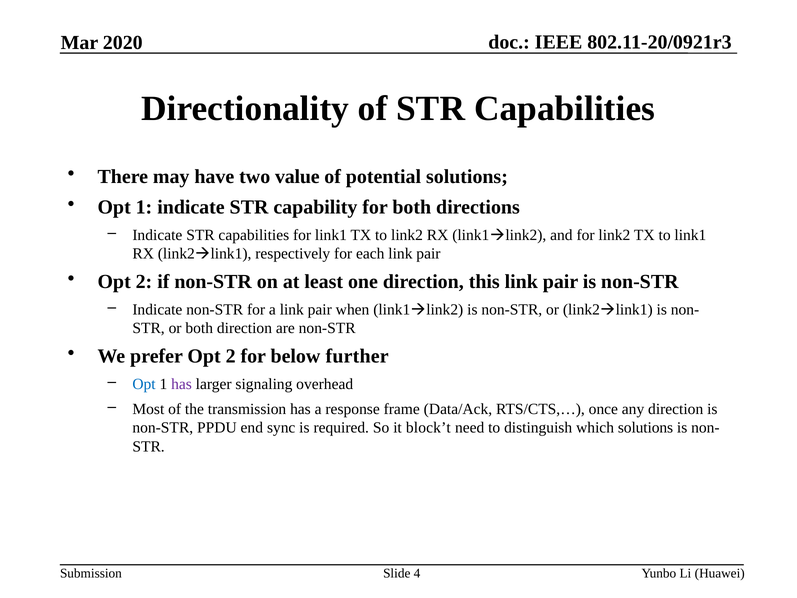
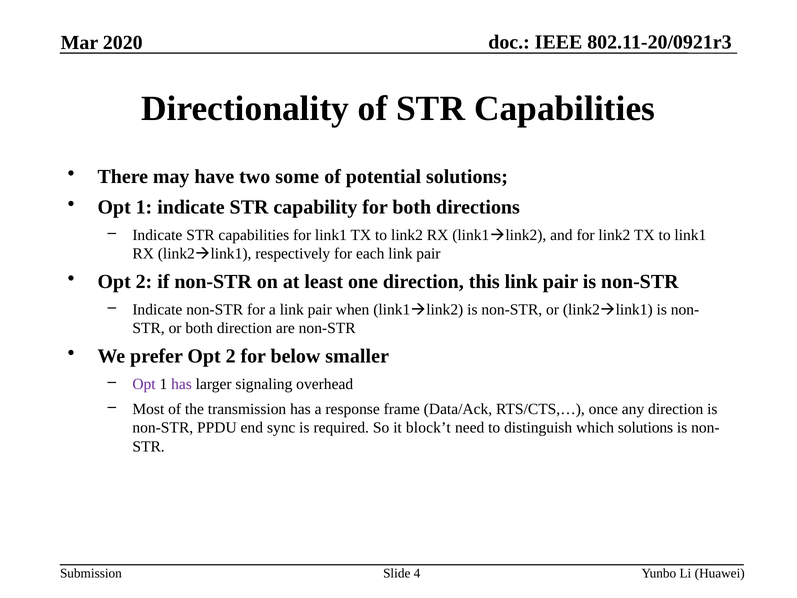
value: value -> some
further: further -> smaller
Opt at (144, 384) colour: blue -> purple
